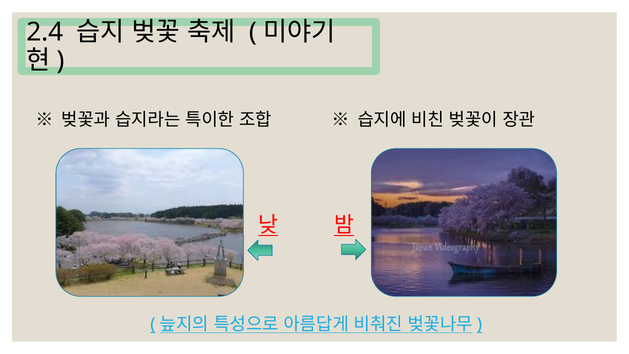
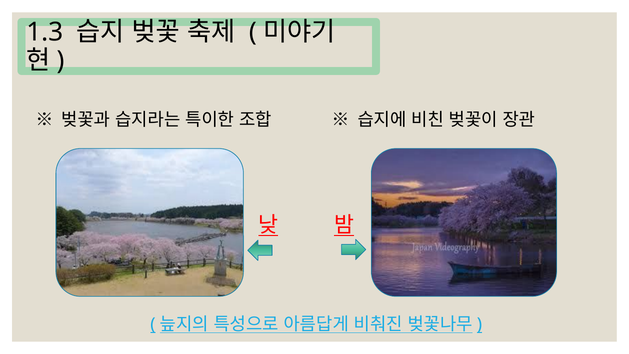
2.4: 2.4 -> 1.3
